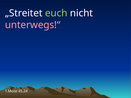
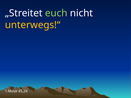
unterwegs!“ colour: pink -> yellow
